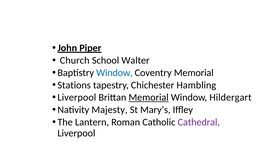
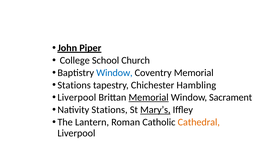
Church: Church -> College
Walter: Walter -> Church
Hildergart: Hildergart -> Sacrament
Nativity Majesty: Majesty -> Stations
Mary’s underline: none -> present
Cathedral colour: purple -> orange
